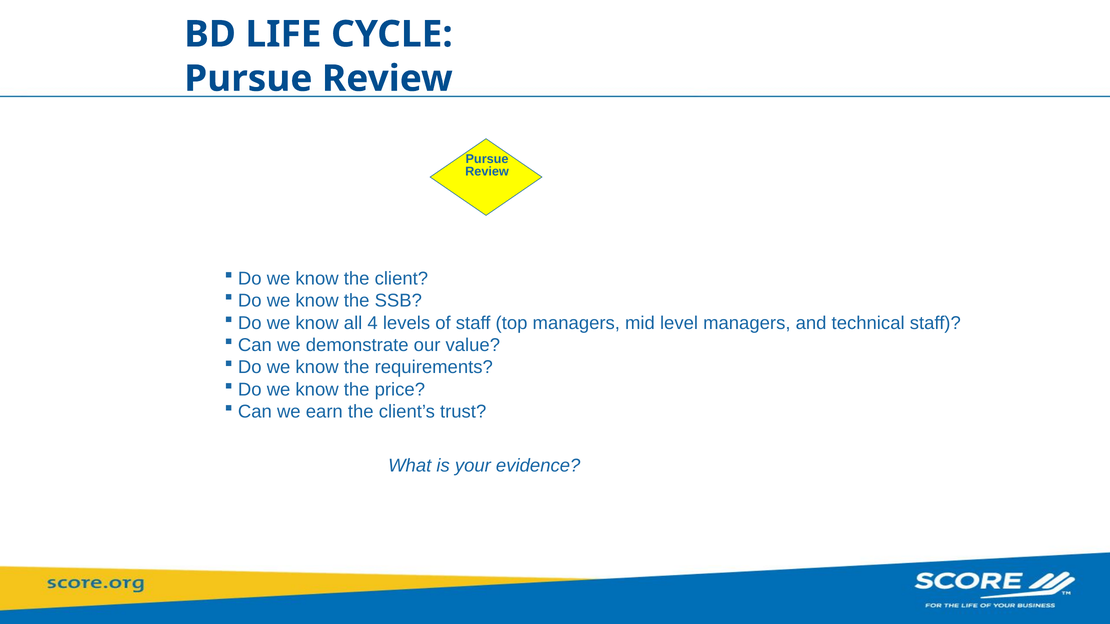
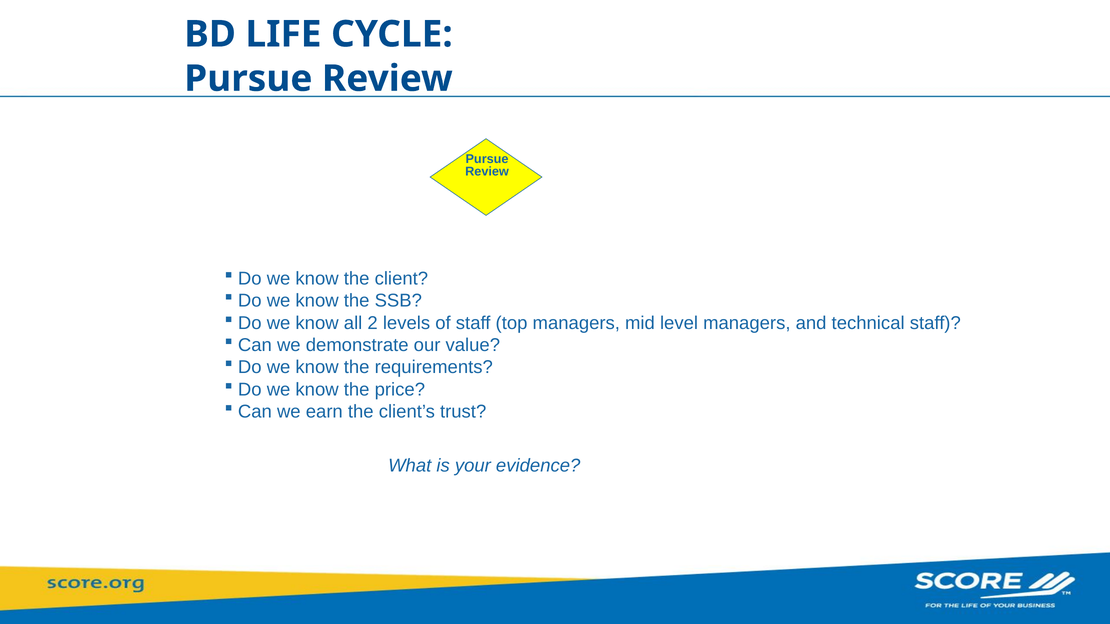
4: 4 -> 2
